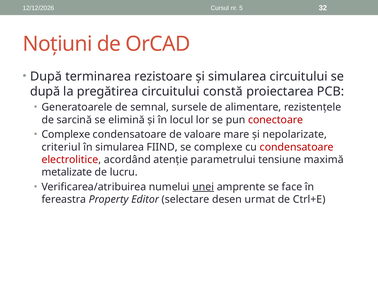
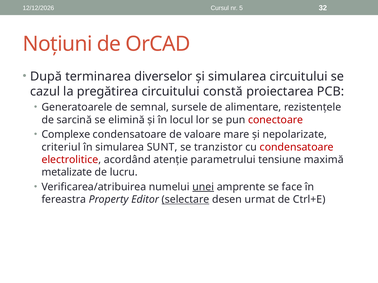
rezistoare: rezistoare -> diverselor
după at (45, 92): după -> cazul
FIIND: FIIND -> SUNT
se complexe: complexe -> tranzistor
selectare underline: none -> present
